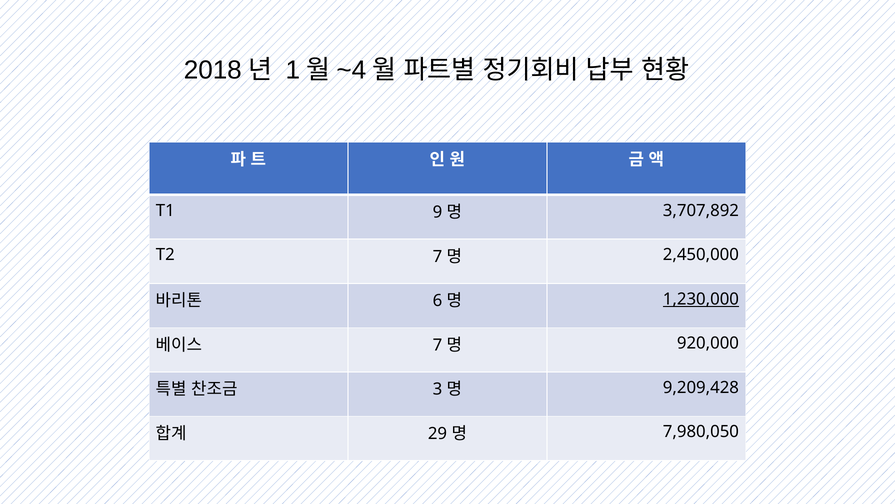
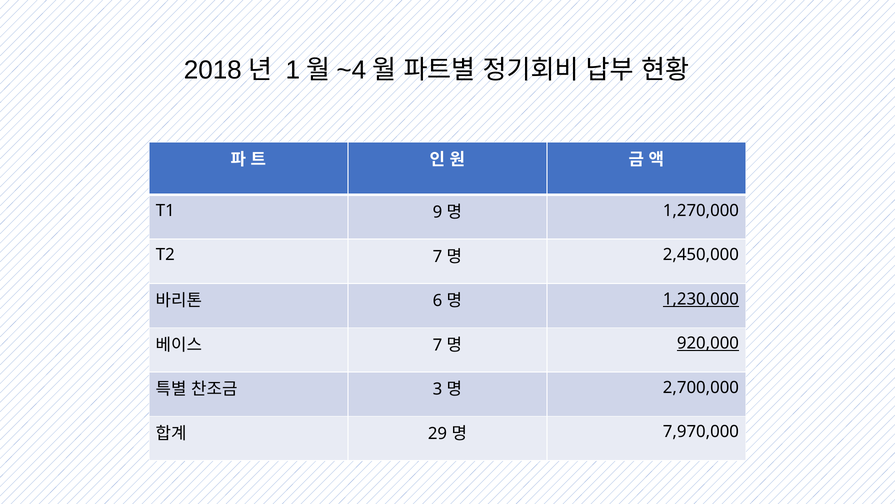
3,707,892: 3,707,892 -> 1,270,000
920,000 underline: none -> present
9,209,428: 9,209,428 -> 2,700,000
7,980,050: 7,980,050 -> 7,970,000
